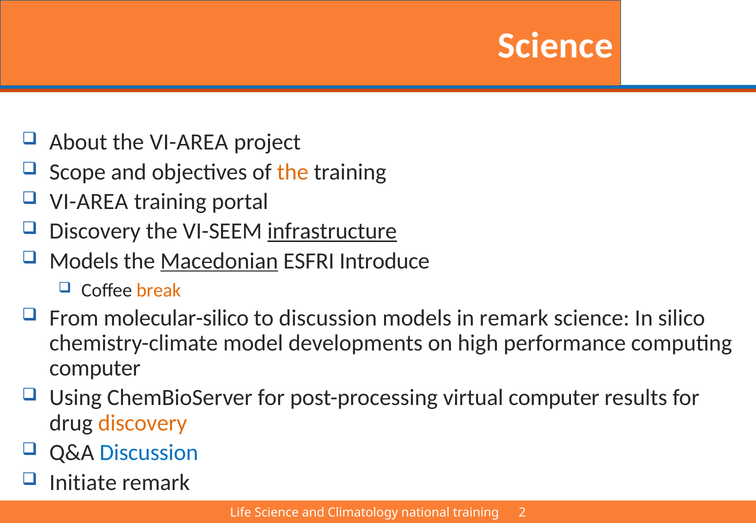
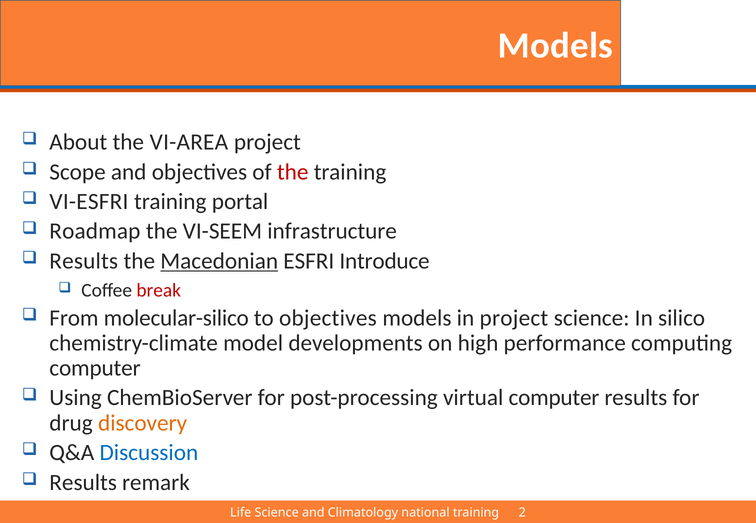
Science at (555, 46): Science -> Models
the at (293, 172) colour: orange -> red
VI-AREA at (89, 202): VI-AREA -> VI-ESFRI
Discovery at (95, 231): Discovery -> Roadmap
infrastructure underline: present -> none
Models at (84, 261): Models -> Results
break colour: orange -> red
to discussion: discussion -> objectives
in remark: remark -> project
Initiate at (83, 483): Initiate -> Results
